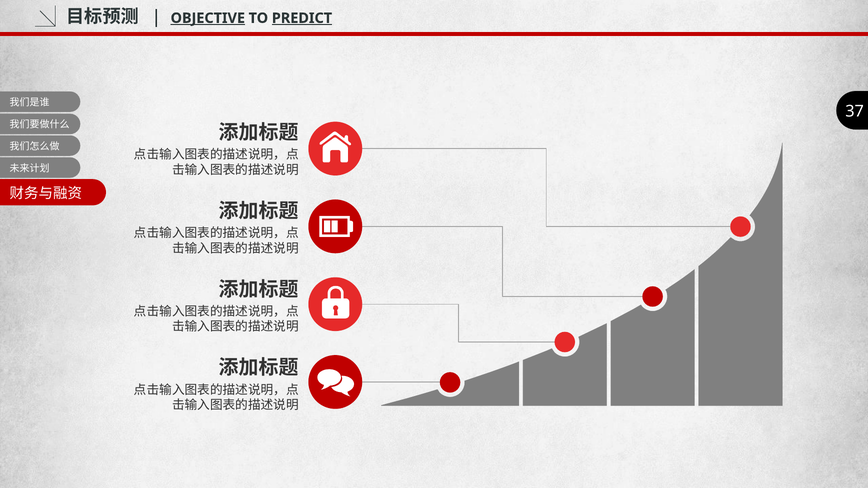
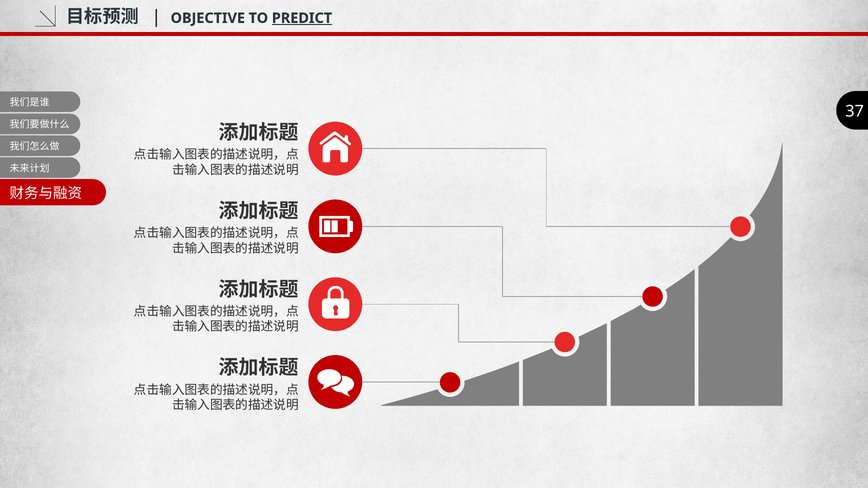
OBJECTIVE underline: present -> none
